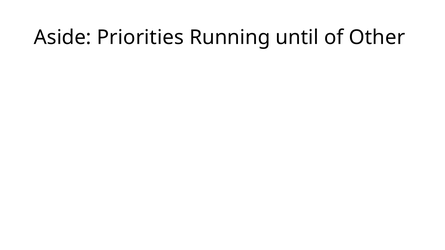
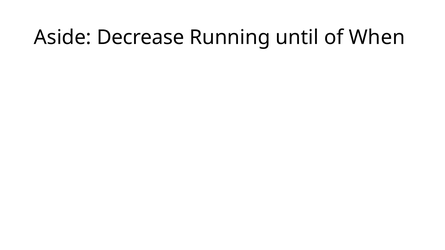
Priorities: Priorities -> Decrease
Other: Other -> When
